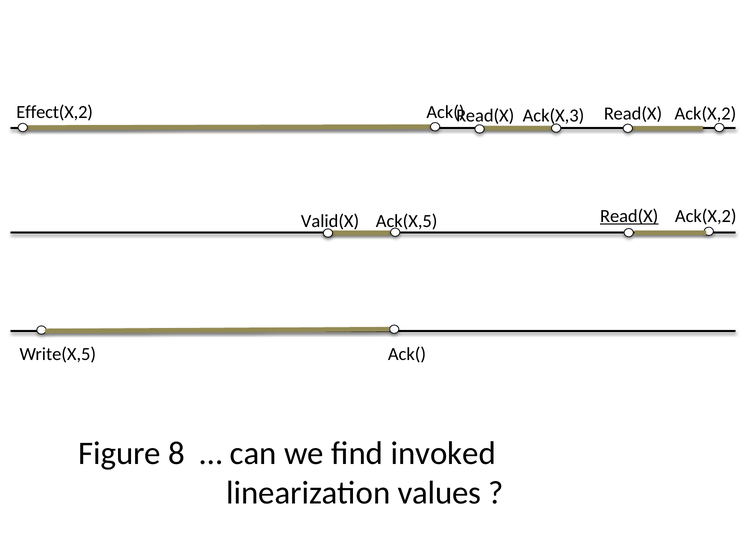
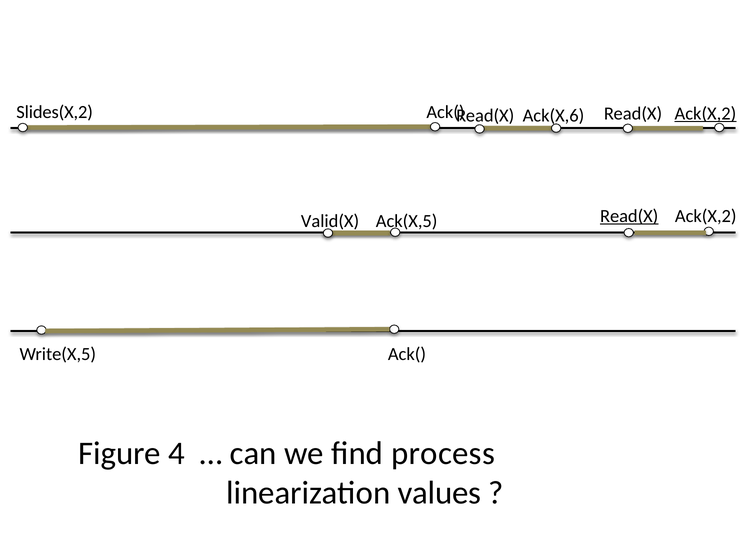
Effect(X,2: Effect(X,2 -> Slides(X,2
Ack(X,3: Ack(X,3 -> Ack(X,6
Ack(X,2 at (705, 114) underline: none -> present
8: 8 -> 4
invoked: invoked -> process
